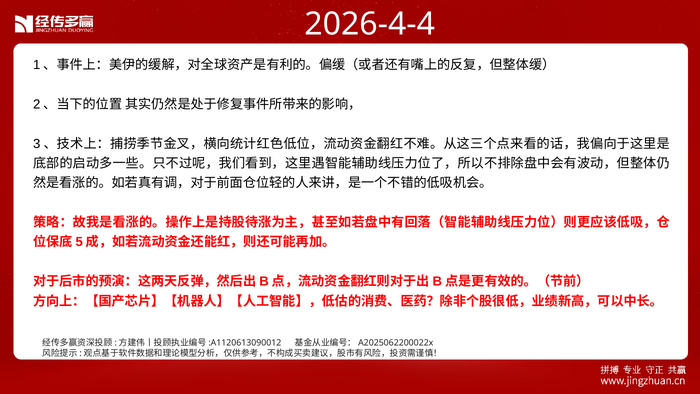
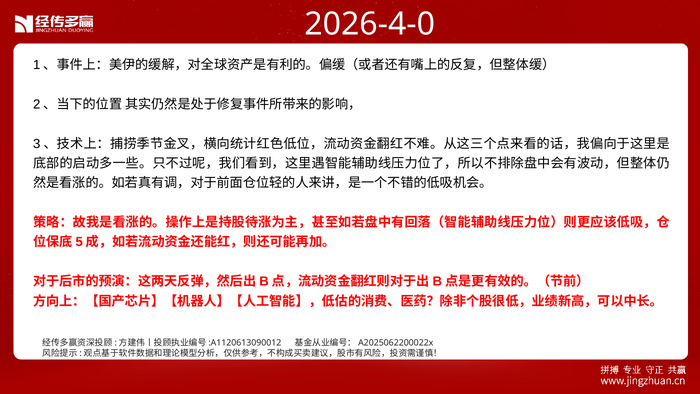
2026-4-4: 2026-4-4 -> 2026-4-0
